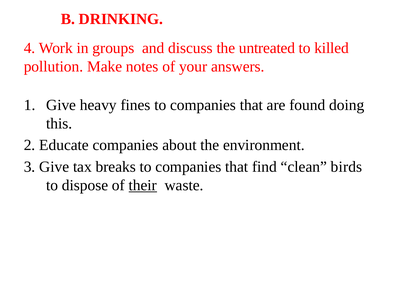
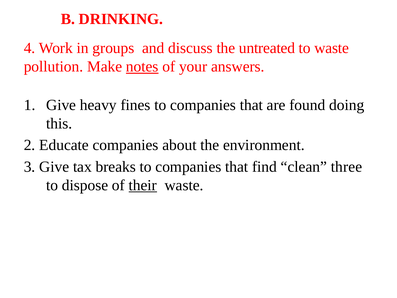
to killed: killed -> waste
notes underline: none -> present
birds: birds -> three
